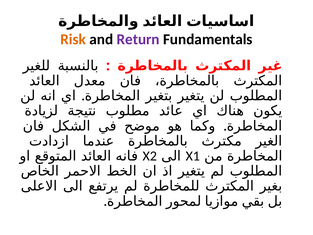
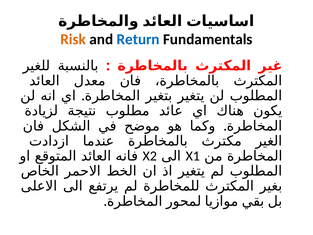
Return colour: purple -> blue
